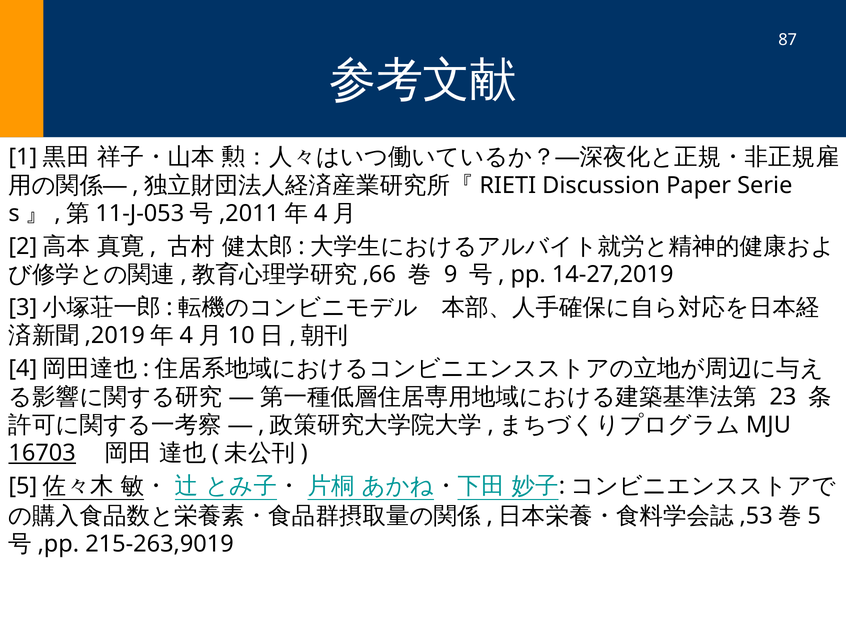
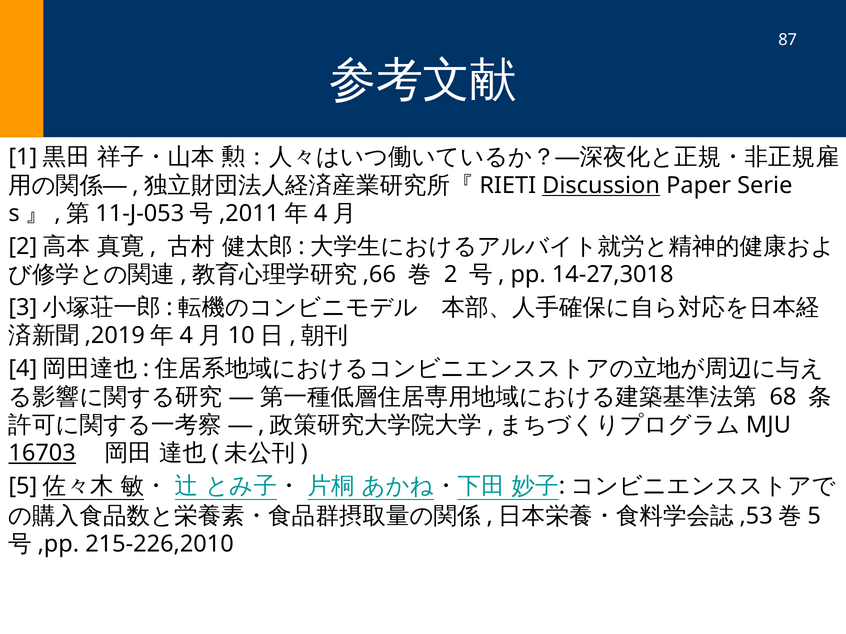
Discussion underline: none -> present
9: 9 -> 2
14-27,2019: 14-27,2019 -> 14-27,3018
23: 23 -> 68
215-263,9019: 215-263,9019 -> 215-226,2010
